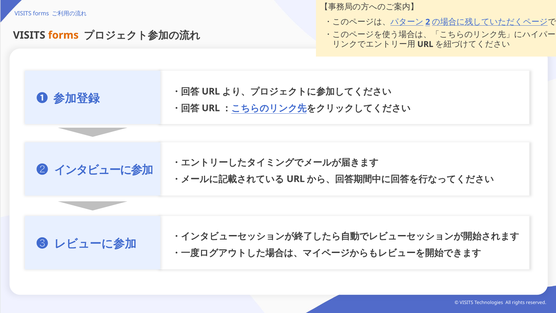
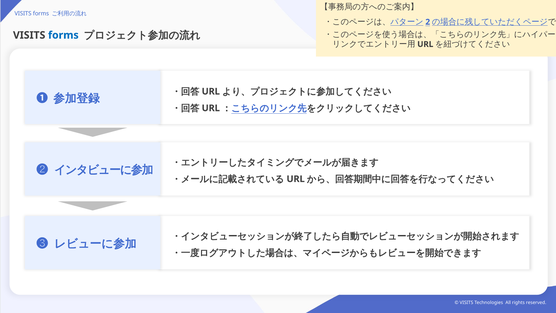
forms at (63, 35) colour: orange -> blue
